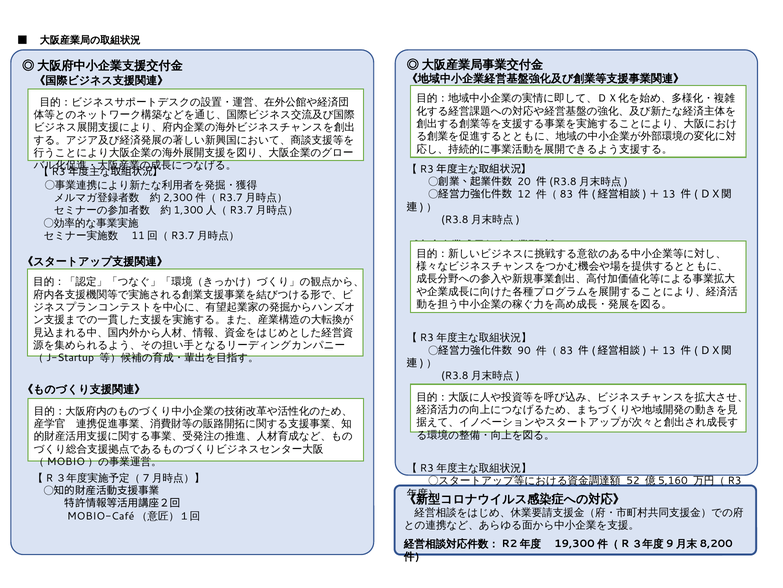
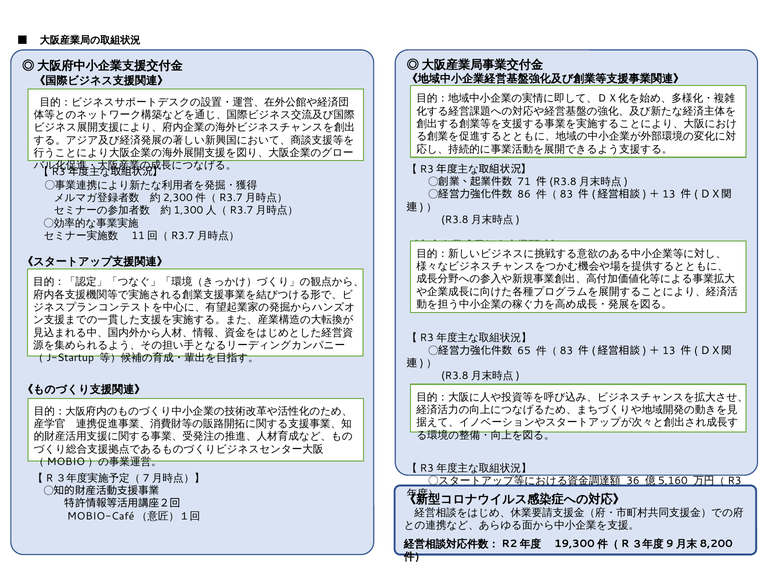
20: 20 -> 71
12: 12 -> 86
90: 90 -> 65
52: 52 -> 36
